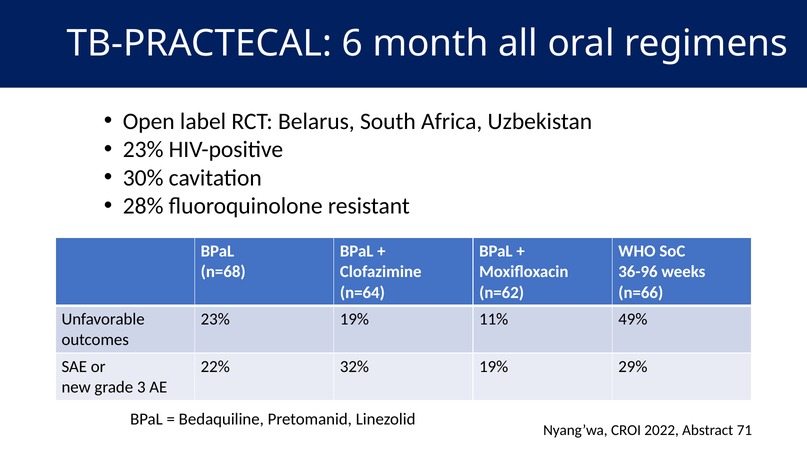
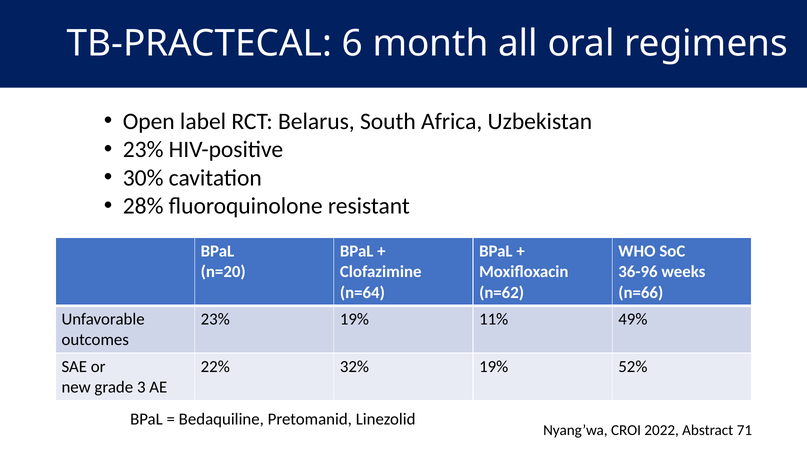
n=68: n=68 -> n=20
29%: 29% -> 52%
